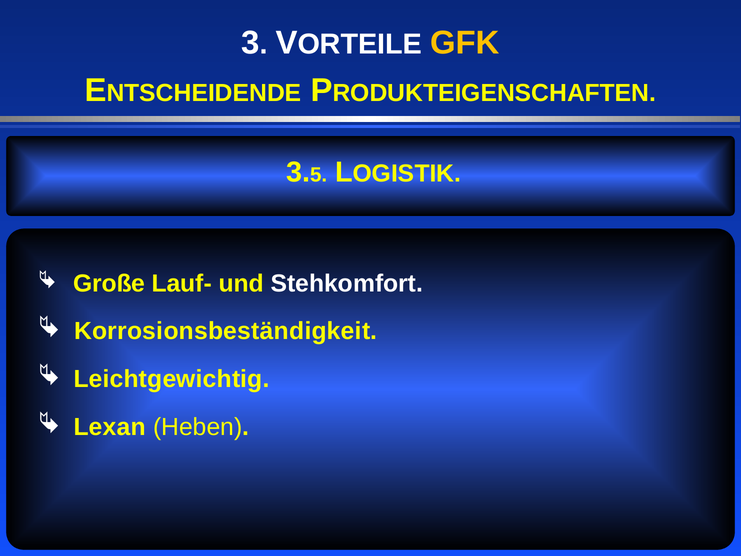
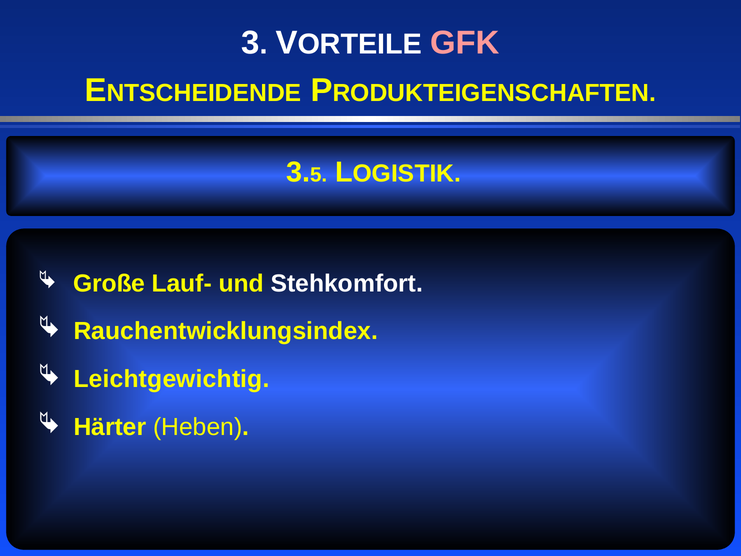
GFK colour: yellow -> pink
Korrosionsbeständigkeit: Korrosionsbeständigkeit -> Rauchentwicklungsindex
Lexan: Lexan -> Härter
